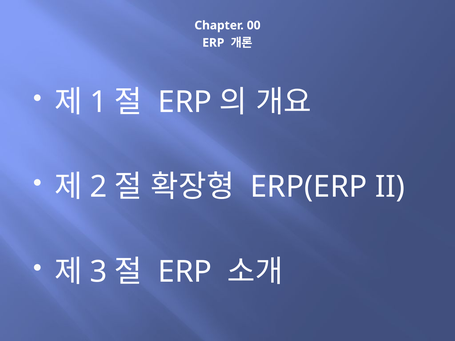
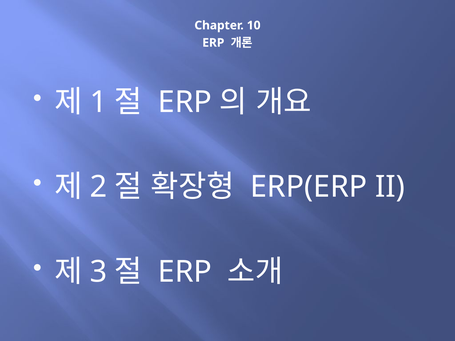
00: 00 -> 10
